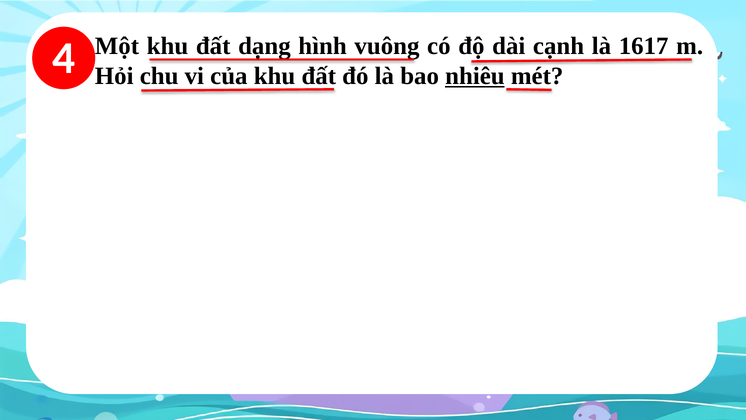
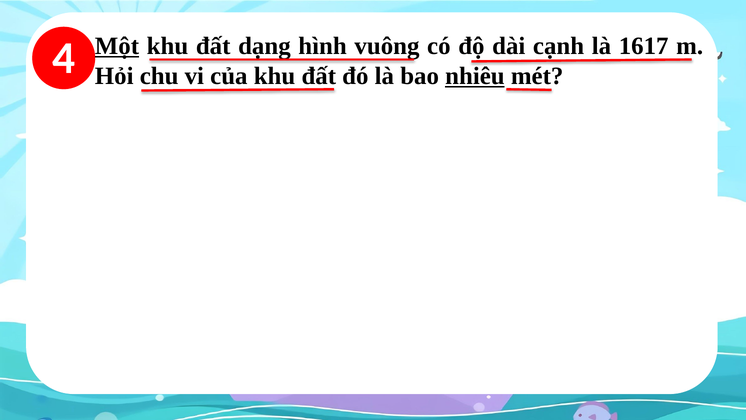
Một underline: none -> present
